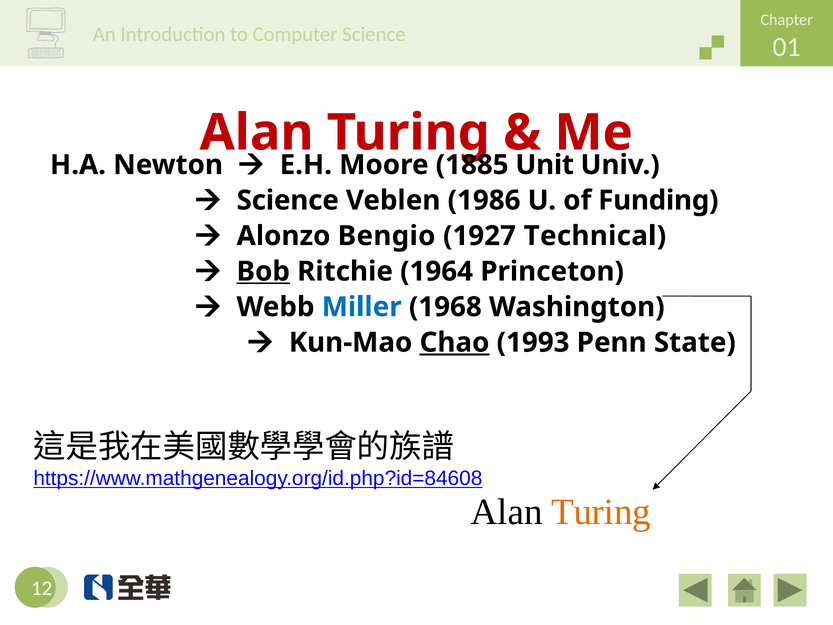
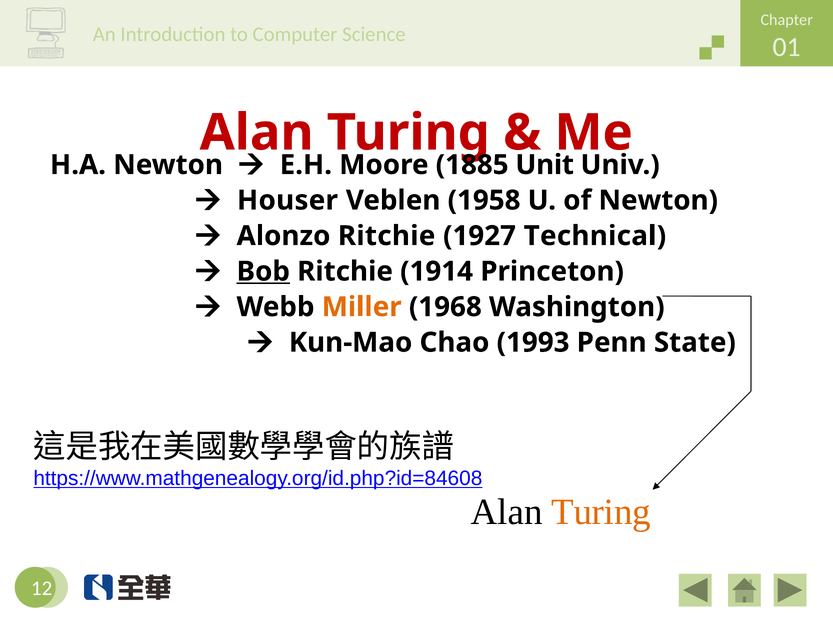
Science at (288, 200): Science -> Houser
1986: 1986 -> 1958
of Funding: Funding -> Newton
Alonzo Bengio: Bengio -> Ritchie
1964: 1964 -> 1914
Miller colour: blue -> orange
Chao underline: present -> none
